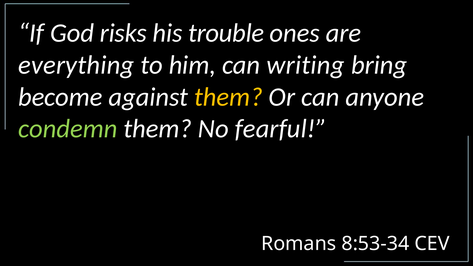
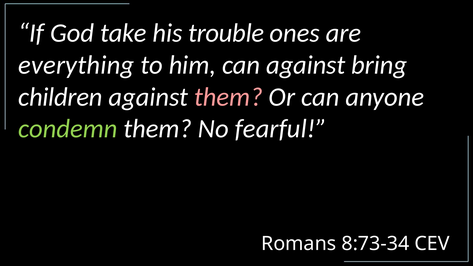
risks: risks -> take
can writing: writing -> against
become: become -> children
them at (228, 97) colour: yellow -> pink
8:53-34: 8:53-34 -> 8:73-34
